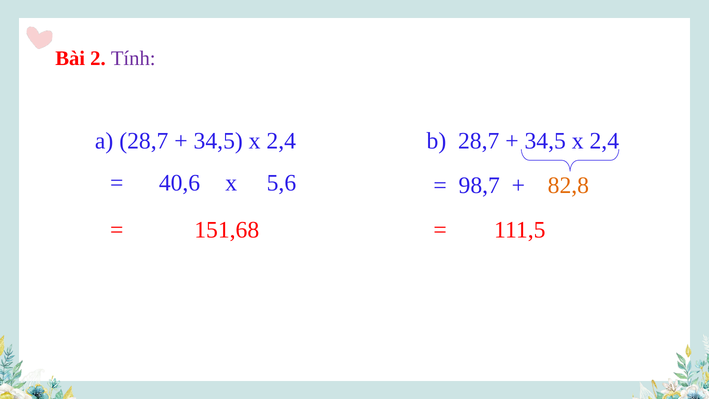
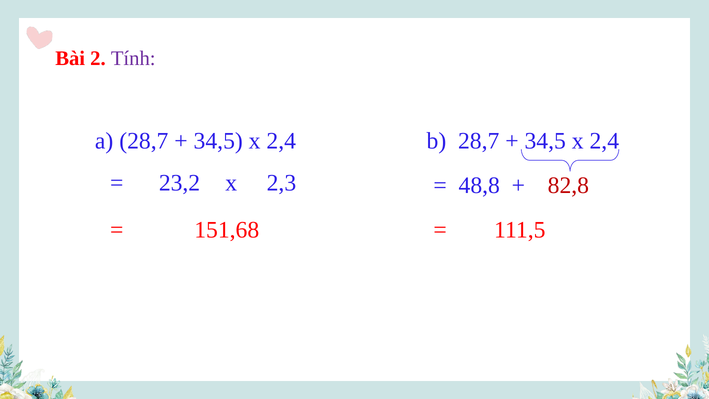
5,6: 5,6 -> 2,3
40,6: 40,6 -> 23,2
98,7: 98,7 -> 48,8
82,8 colour: orange -> red
